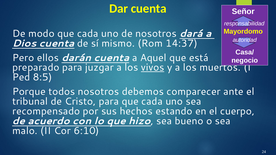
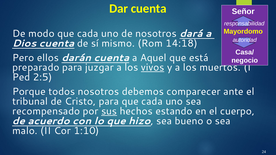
14:37: 14:37 -> 14:18
8:5: 8:5 -> 2:5
sus underline: none -> present
6:10: 6:10 -> 1:10
